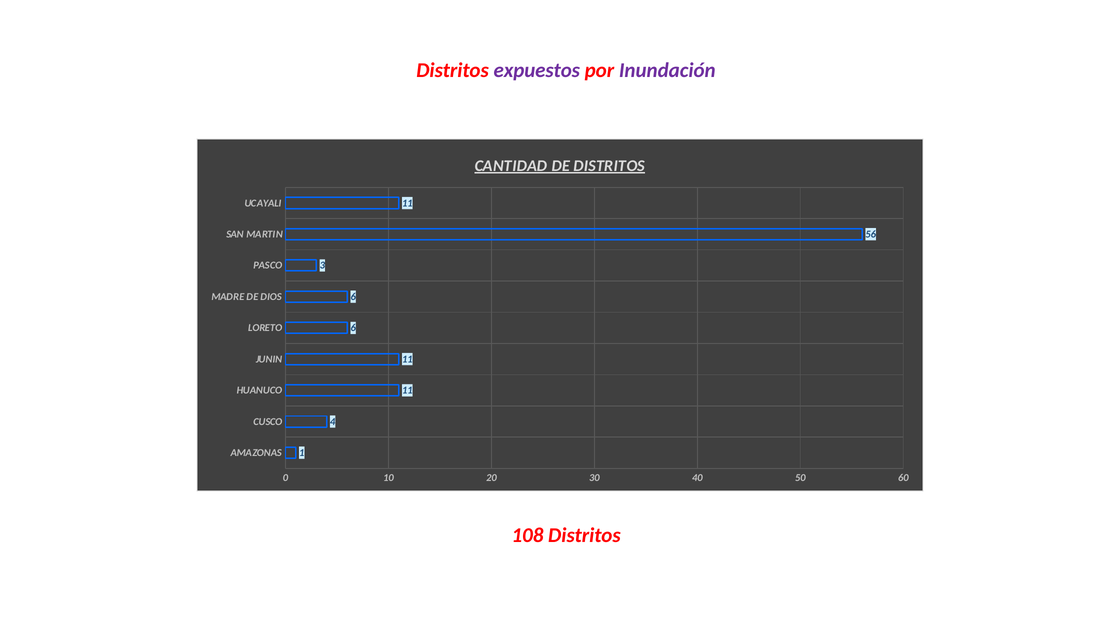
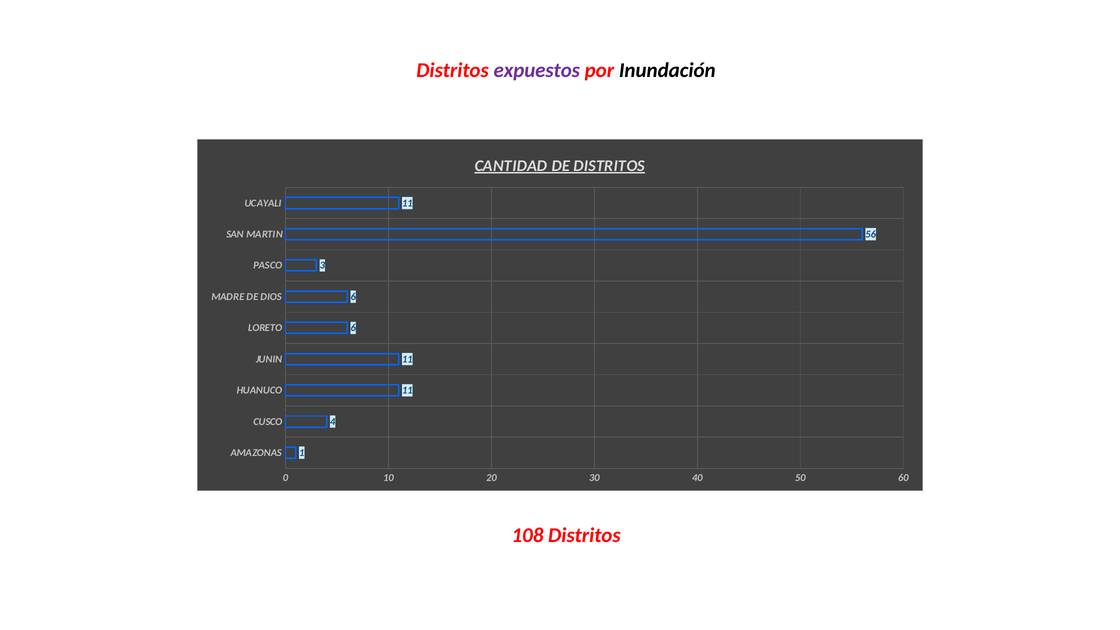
Inundación colour: purple -> black
